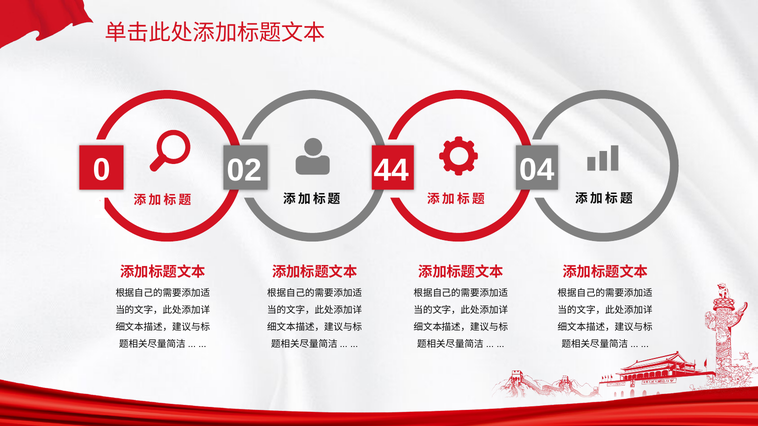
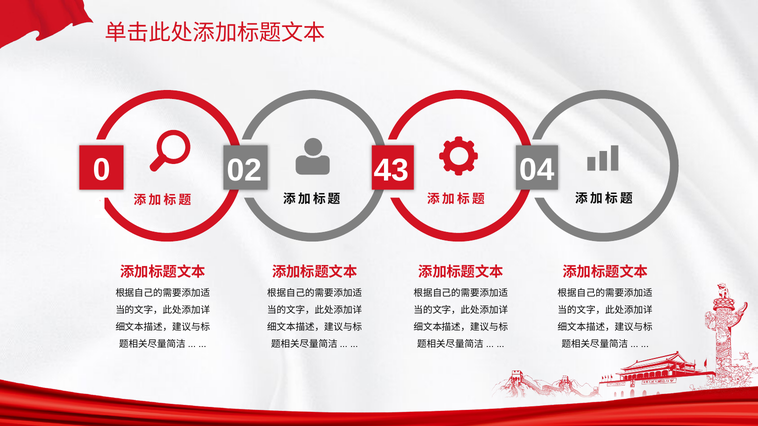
44: 44 -> 43
